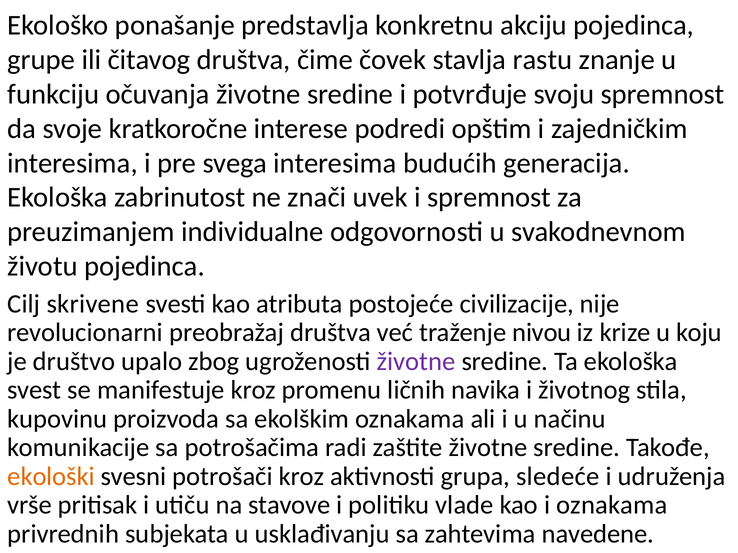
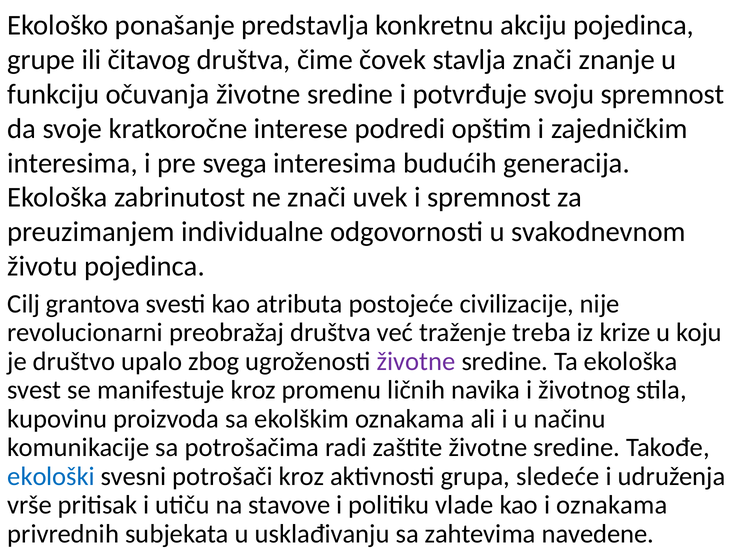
stavlja rastu: rastu -> znači
skrivene: skrivene -> grantova
nivou: nivou -> treba
ekološki colour: orange -> blue
